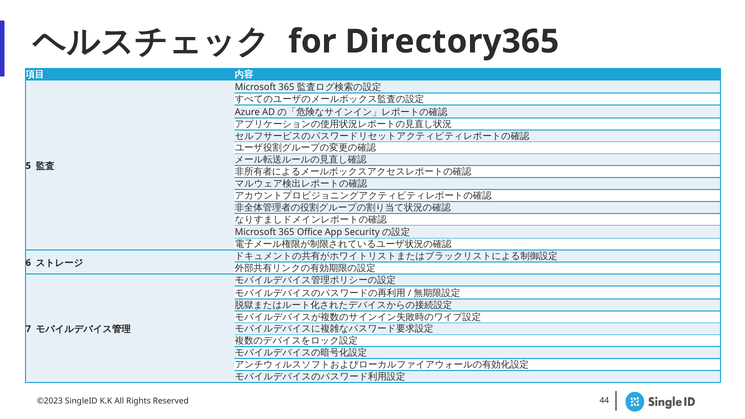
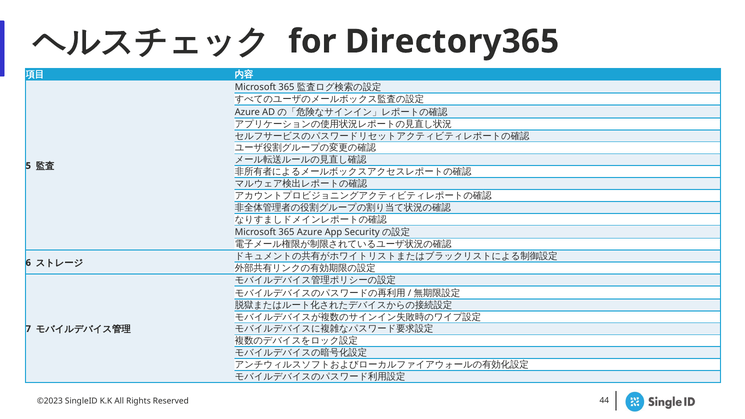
365 Office: Office -> Azure
